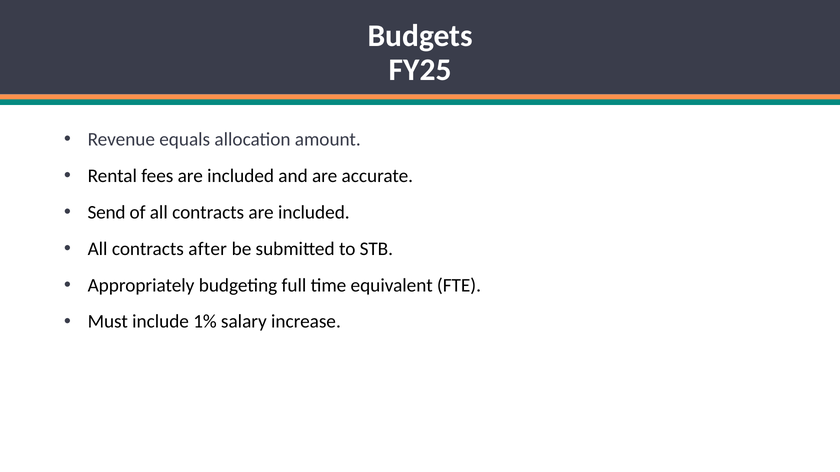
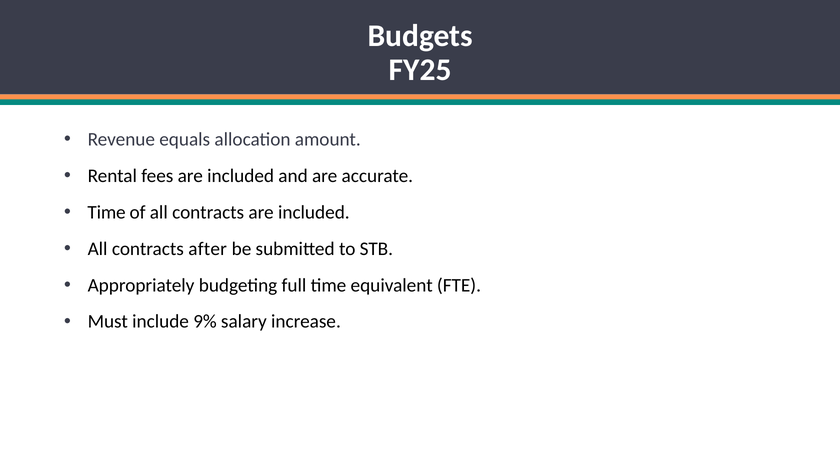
Send at (107, 212): Send -> Time
1%: 1% -> 9%
